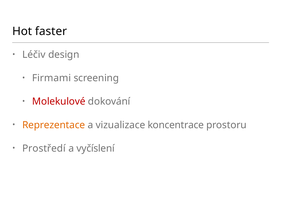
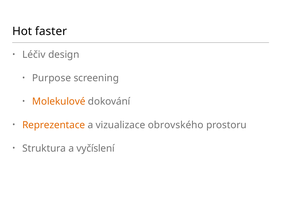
Firmami: Firmami -> Purpose
Molekulové colour: red -> orange
koncentrace: koncentrace -> obrovského
Prostředí: Prostředí -> Struktura
